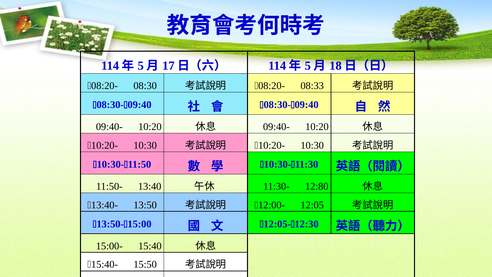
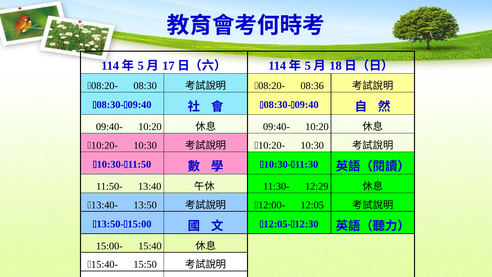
08:33: 08:33 -> 08:36
12:80: 12:80 -> 12:29
